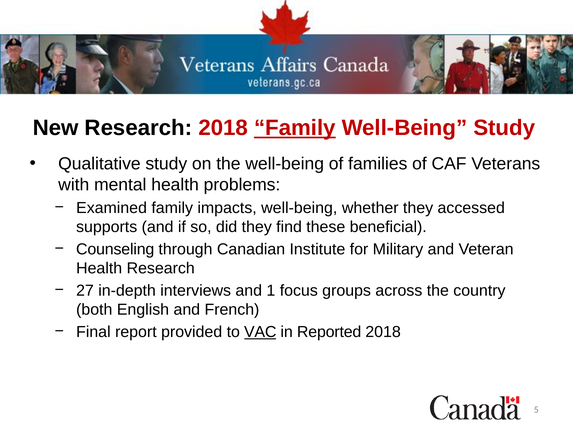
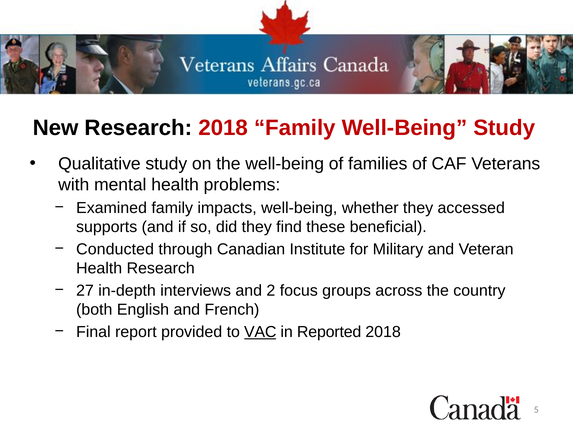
Family at (295, 128) underline: present -> none
Counseling: Counseling -> Conducted
1: 1 -> 2
